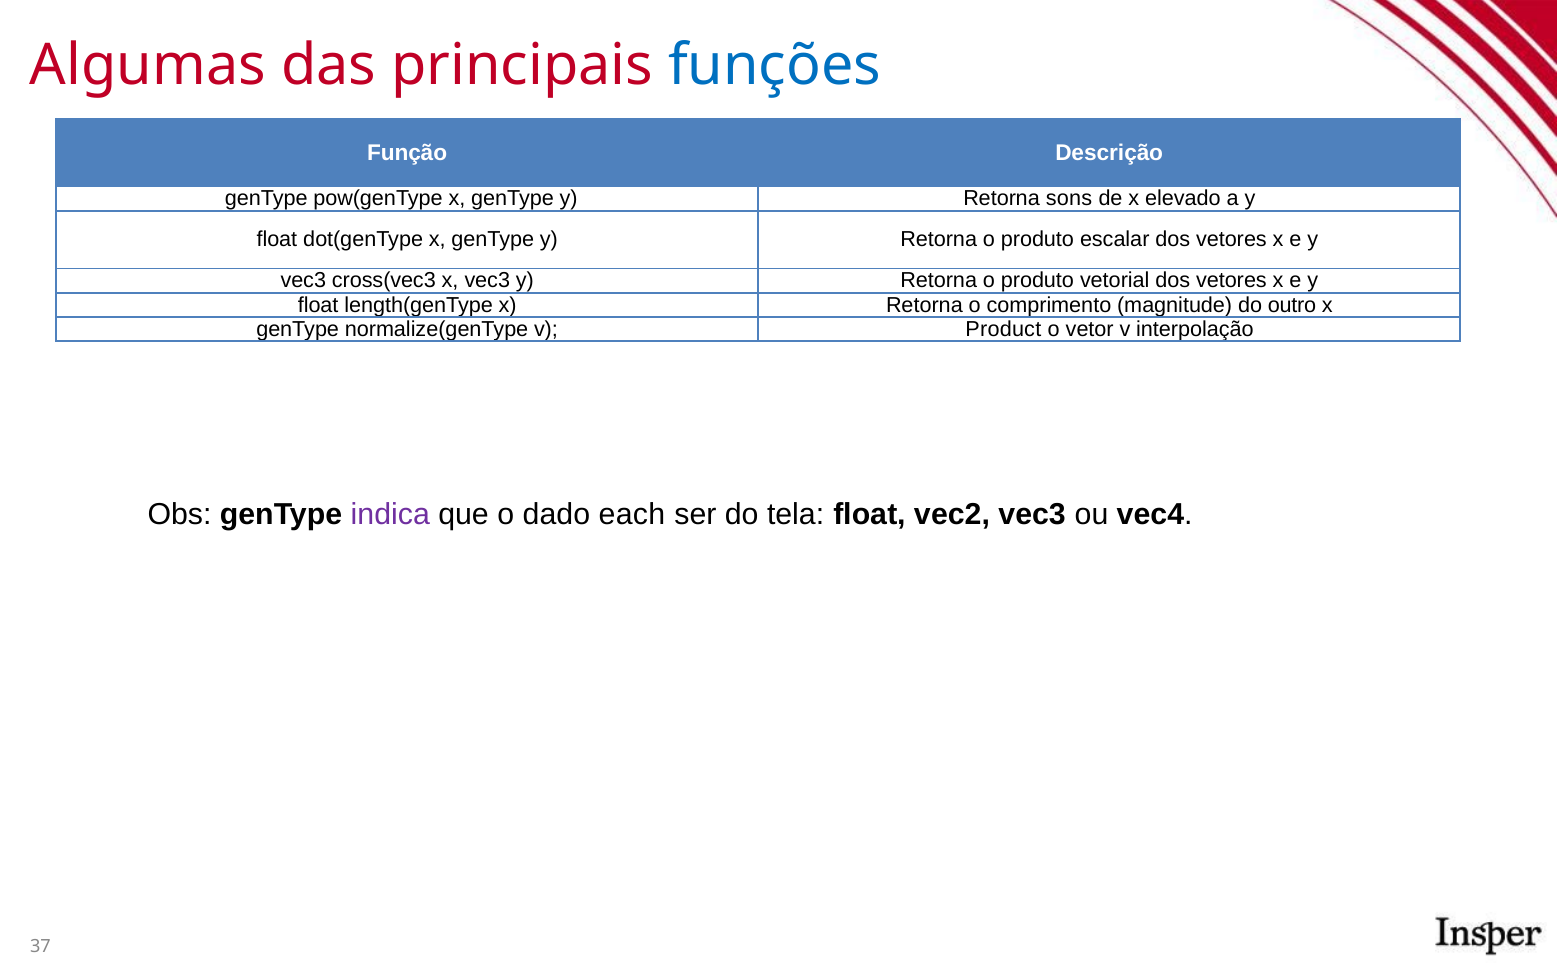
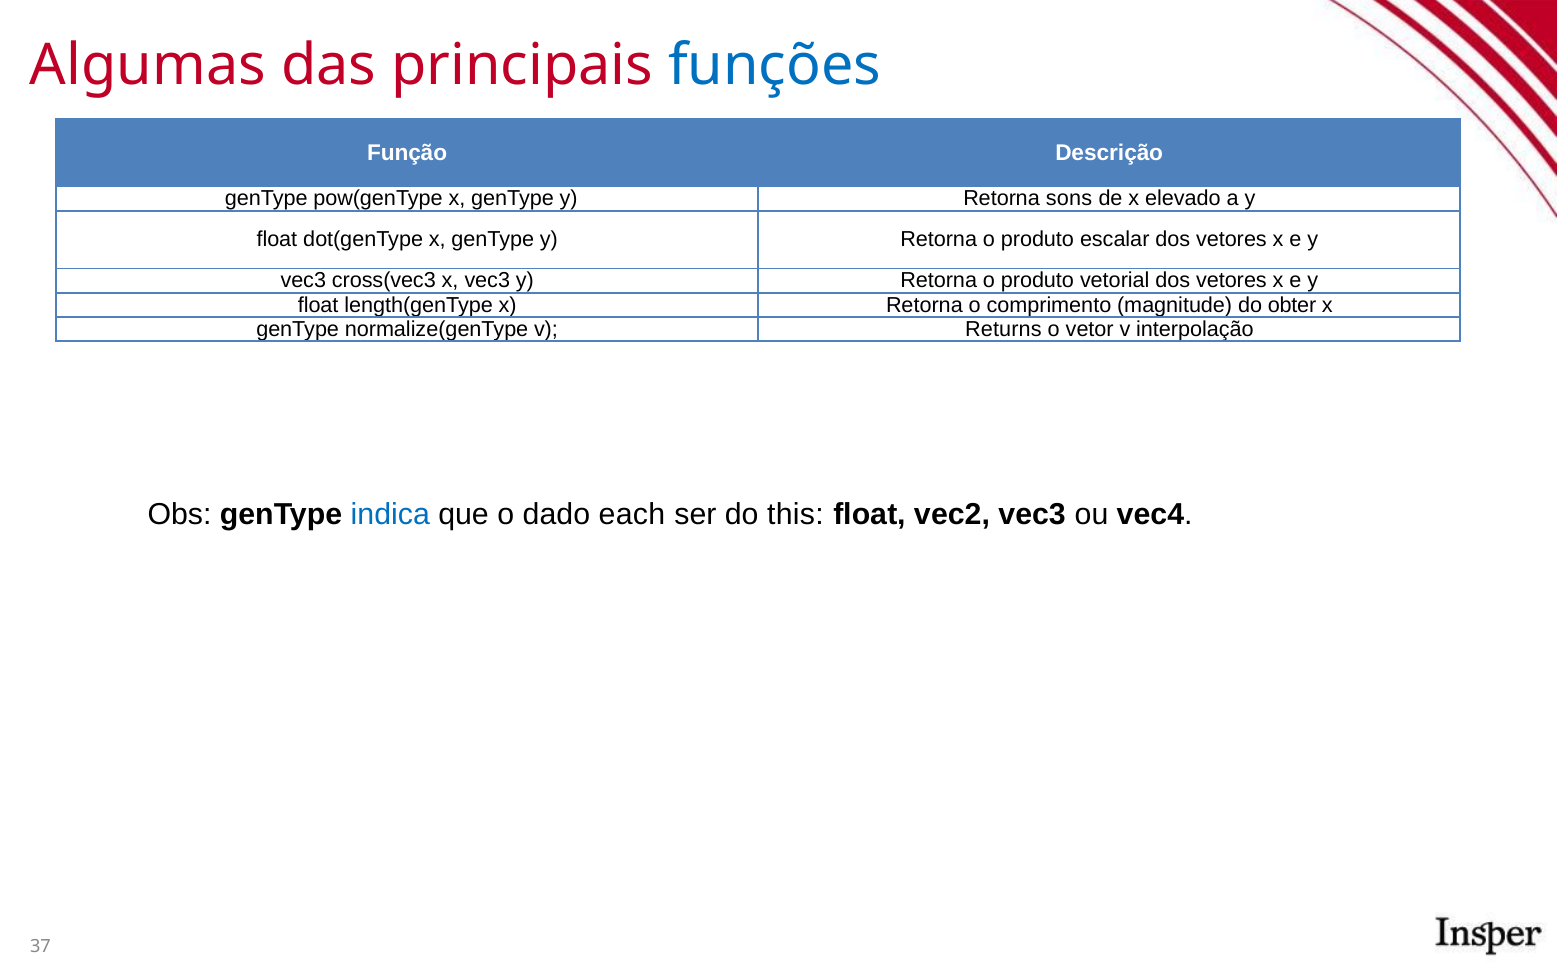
outro: outro -> obter
Product: Product -> Returns
indica colour: purple -> blue
tela: tela -> this
